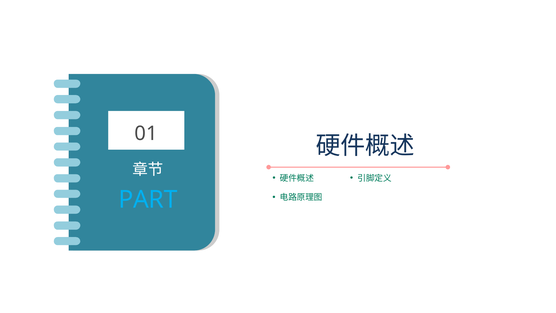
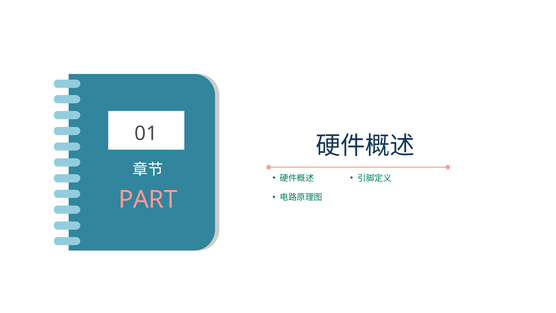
PART colour: light blue -> pink
